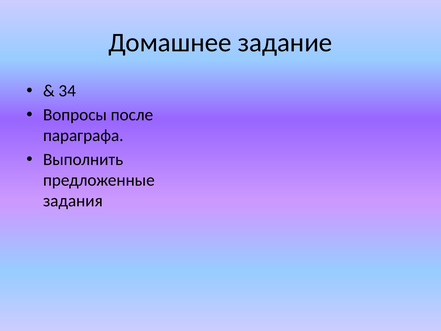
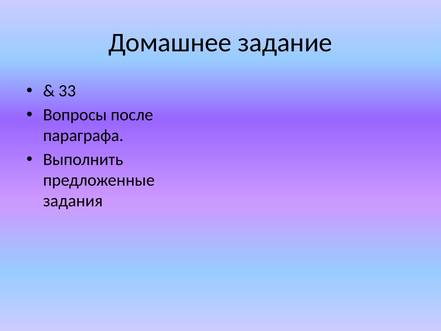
34: 34 -> 33
